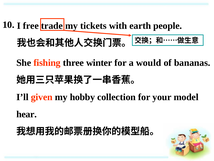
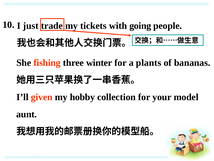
free: free -> just
earth: earth -> going
would: would -> plants
hear: hear -> aunt
